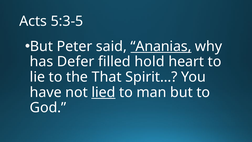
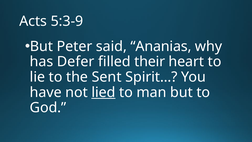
5:3-5: 5:3-5 -> 5:3-9
Ananias underline: present -> none
hold: hold -> their
That: That -> Sent
